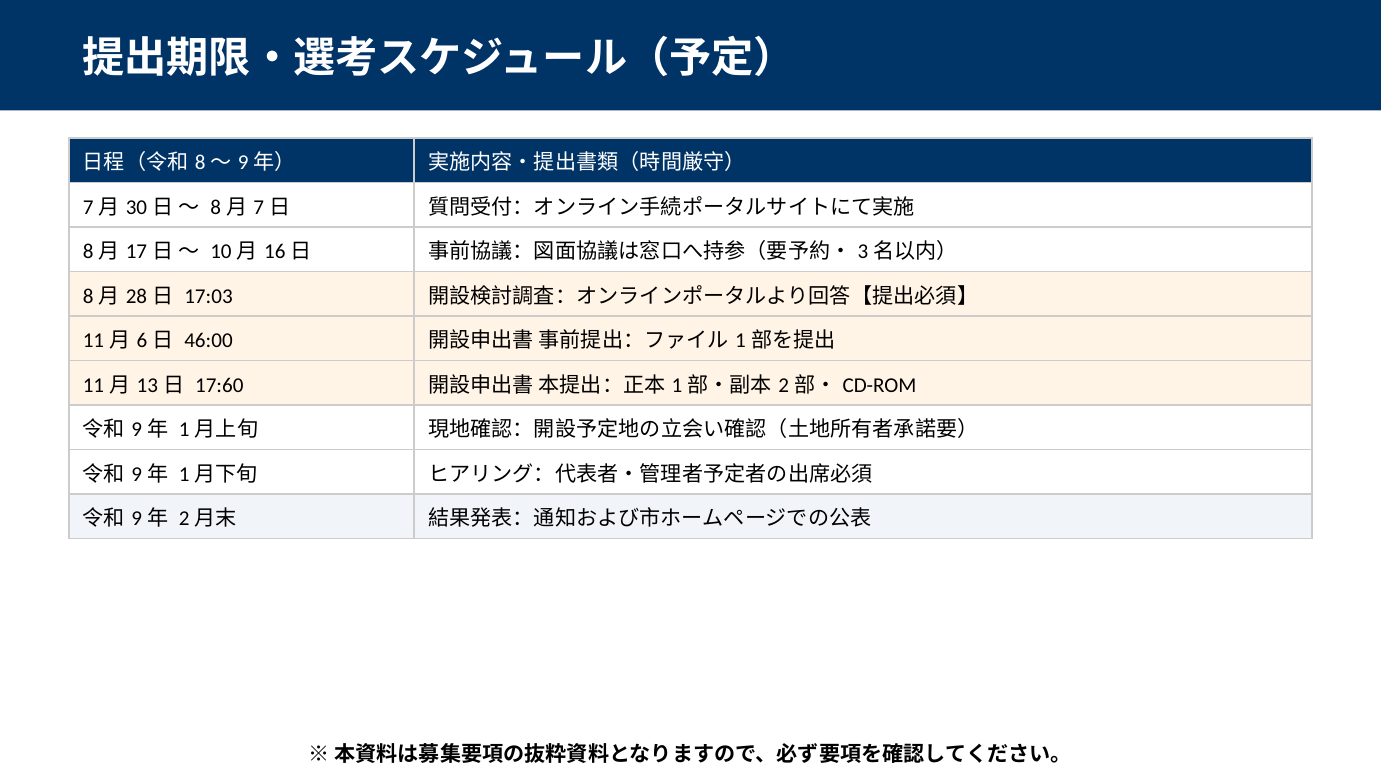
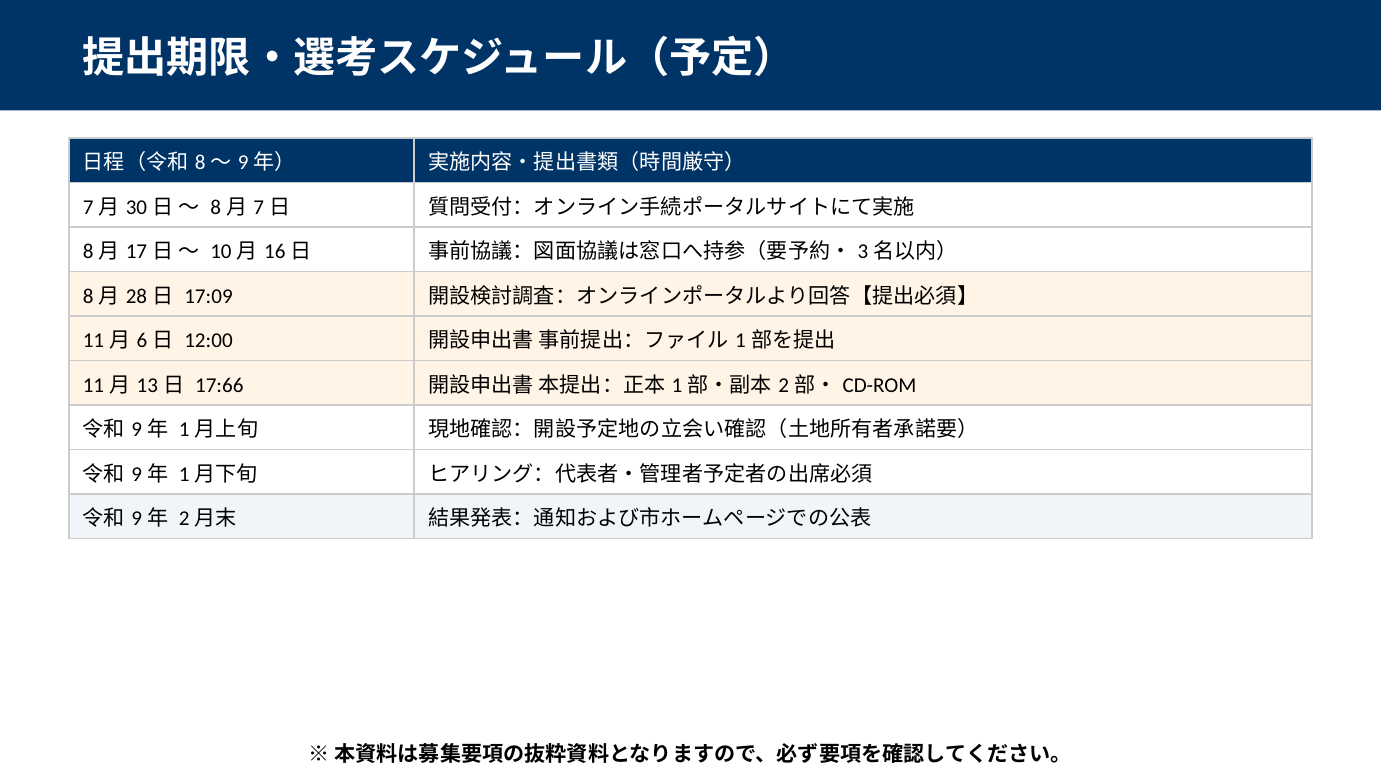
17:03: 17:03 -> 17:09
46:00: 46:00 -> 12:00
17:60: 17:60 -> 17:66
